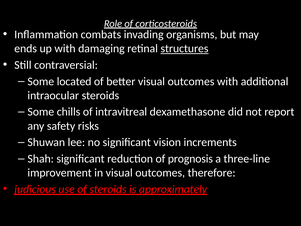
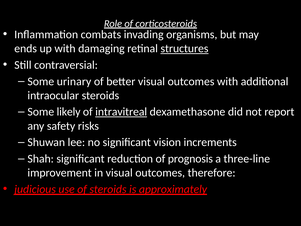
located: located -> urinary
chills: chills -> likely
intravitreal underline: none -> present
